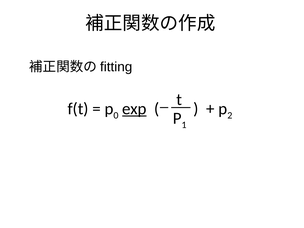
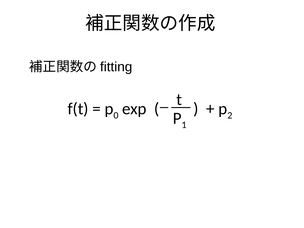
exp underline: present -> none
